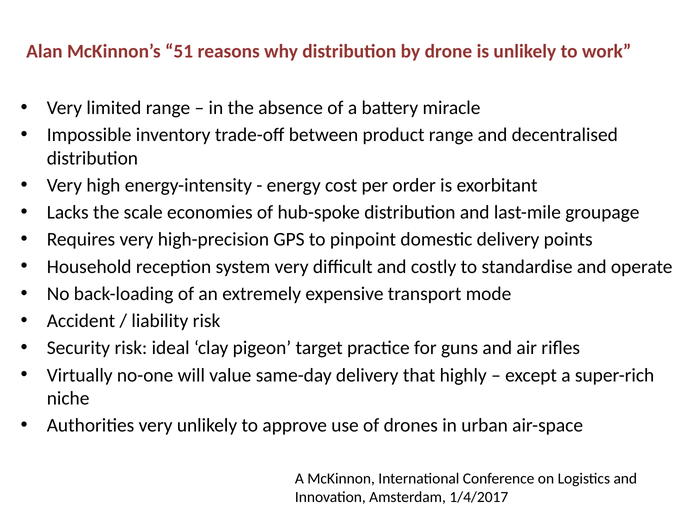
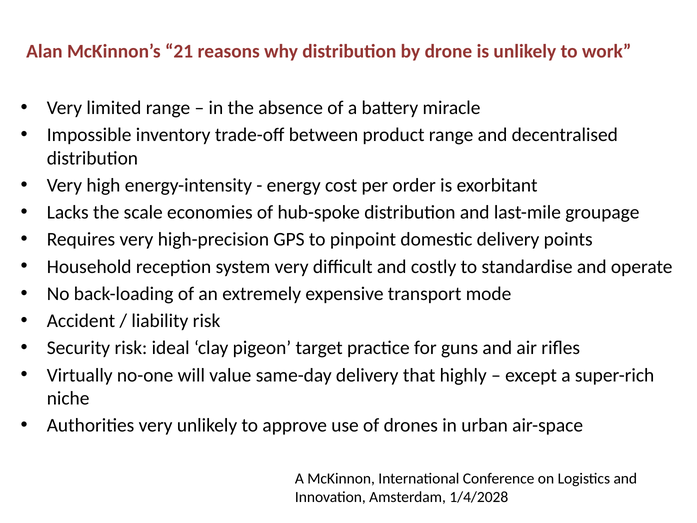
51: 51 -> 21
1/4/2017: 1/4/2017 -> 1/4/2028
